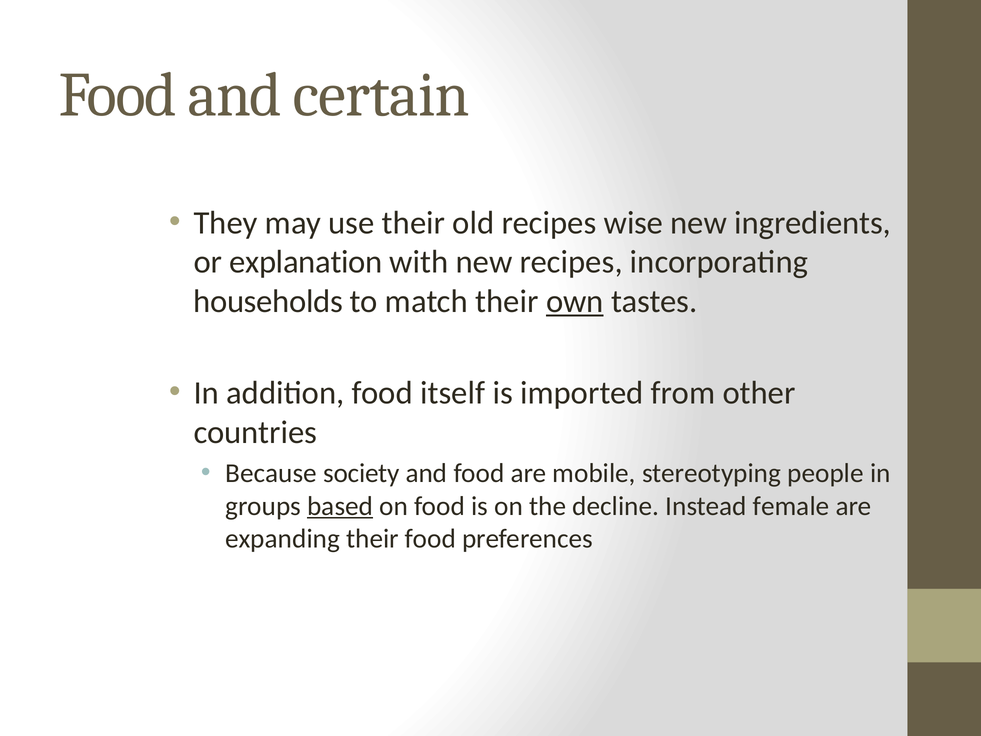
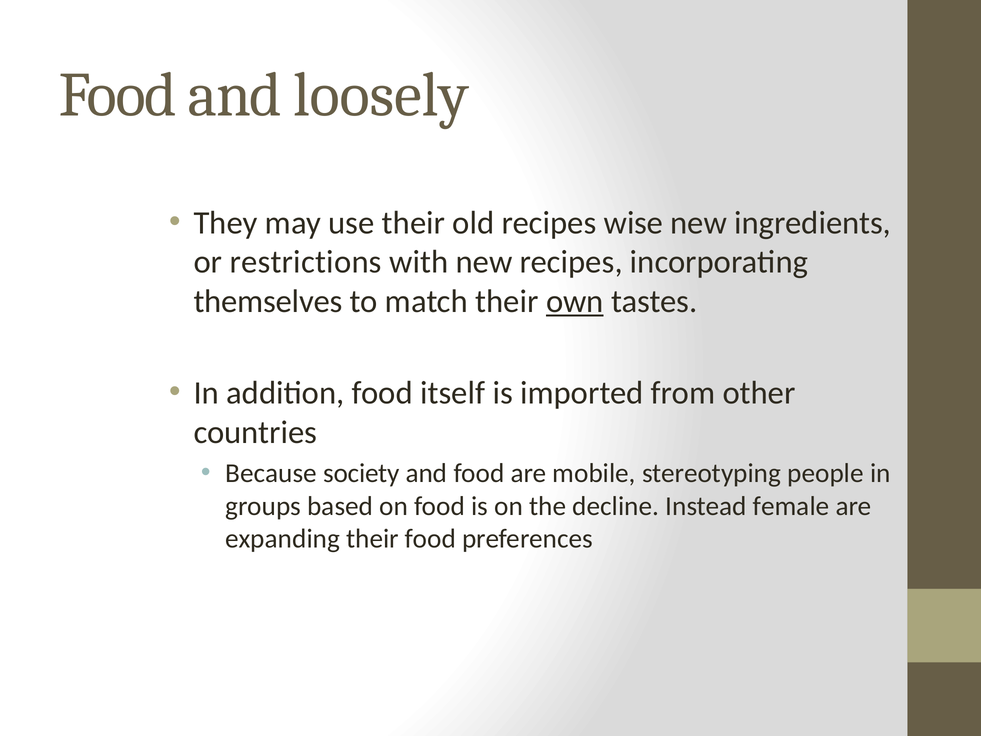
certain: certain -> loosely
explanation: explanation -> restrictions
households: households -> themselves
based underline: present -> none
